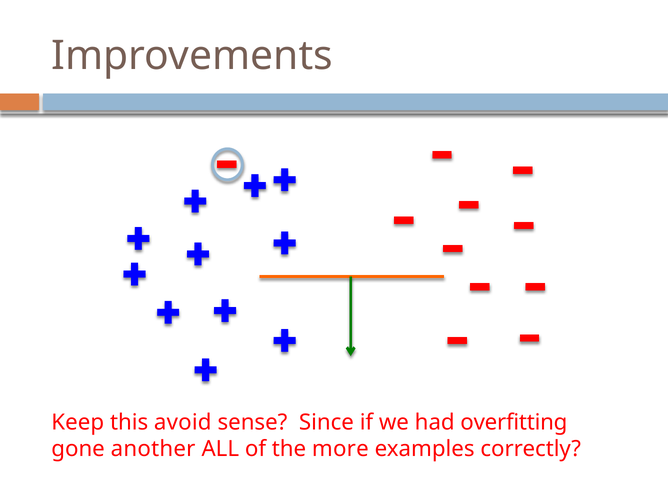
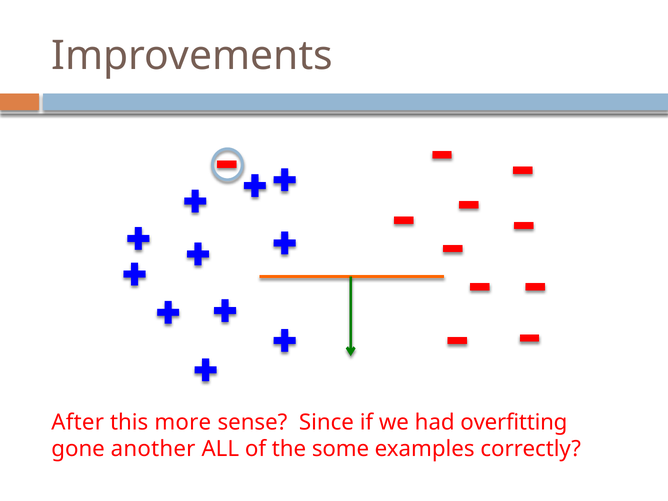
Keep: Keep -> After
avoid: avoid -> more
more: more -> some
